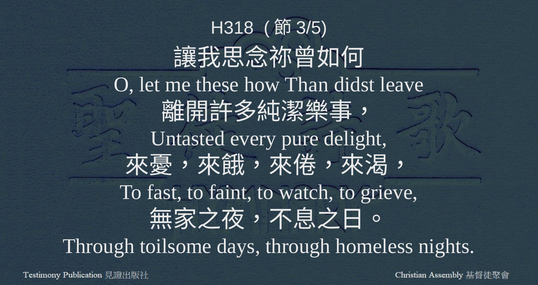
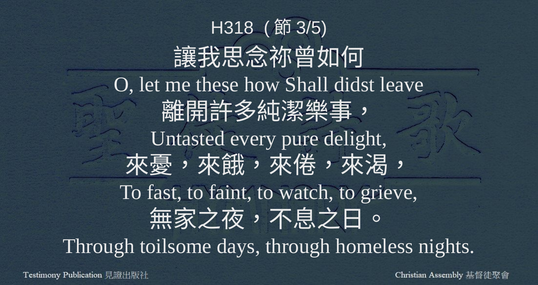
Than: Than -> Shall
